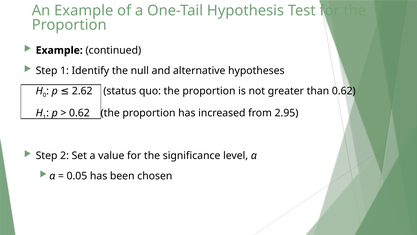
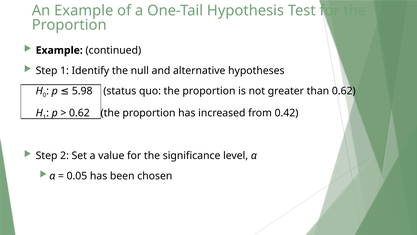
2.62: 2.62 -> 5.98
2.95: 2.95 -> 0.42
